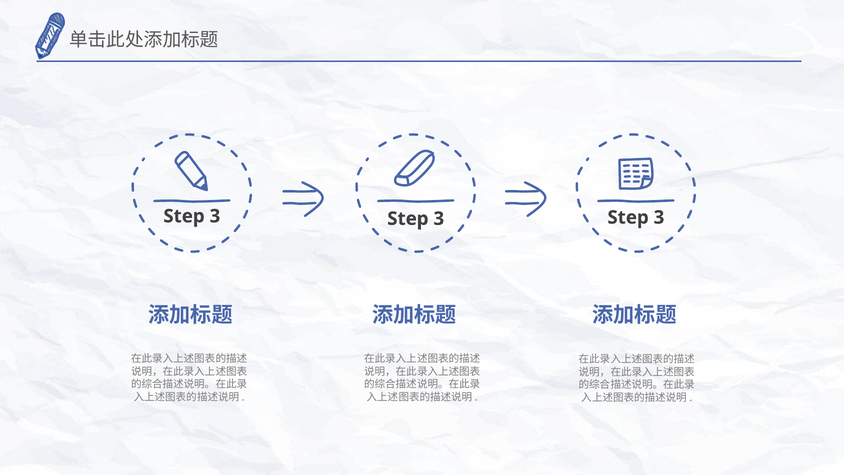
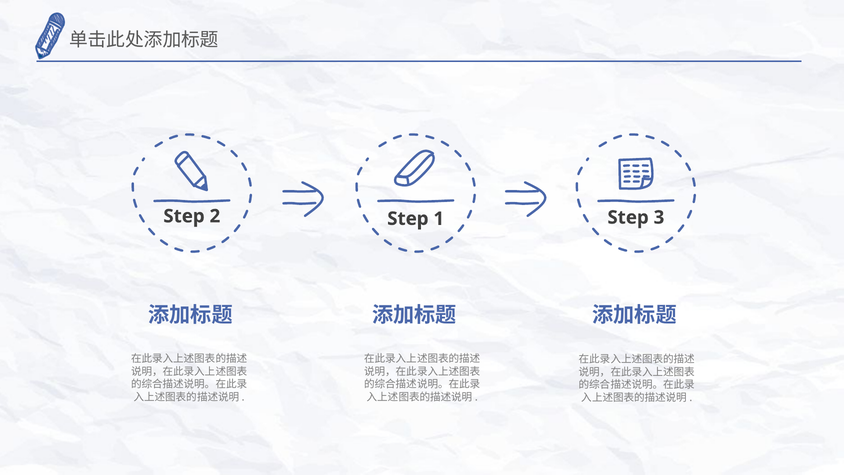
3 at (215, 216): 3 -> 2
3 at (439, 219): 3 -> 1
